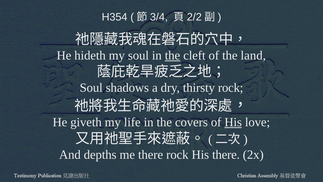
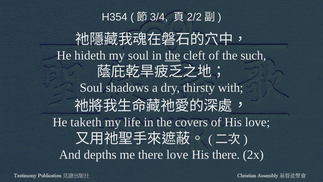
land: land -> such
thirsty rock: rock -> with
giveth: giveth -> taketh
His at (233, 122) underline: present -> none
there rock: rock -> love
